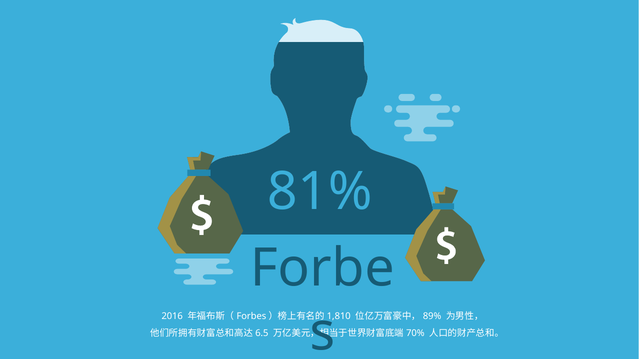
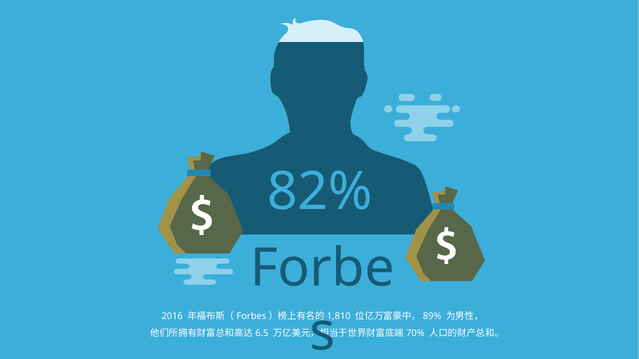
81%: 81% -> 82%
